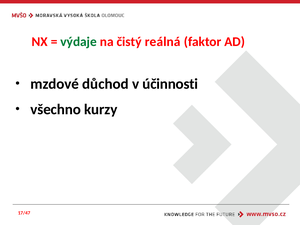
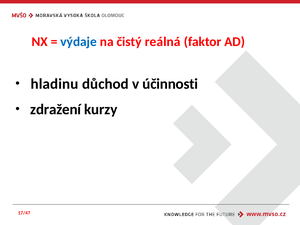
výdaje colour: green -> blue
mzdové: mzdové -> hladinu
všechno: všechno -> zdražení
